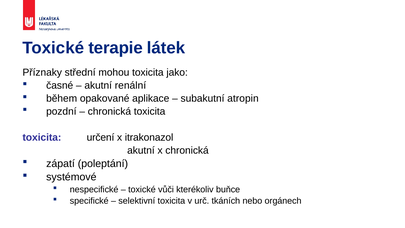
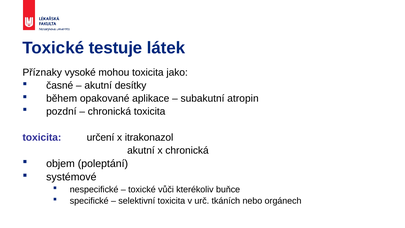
terapie: terapie -> testuje
střední: střední -> vysoké
renální: renální -> desítky
zápatí: zápatí -> objem
